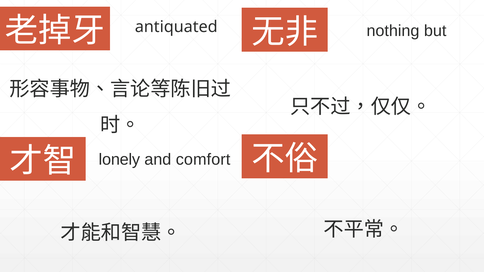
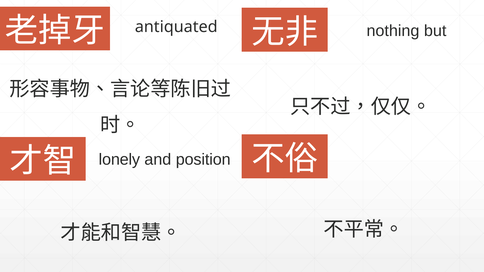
comfort: comfort -> position
